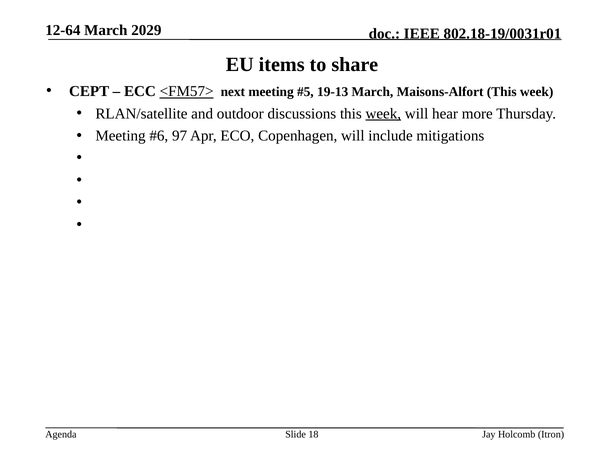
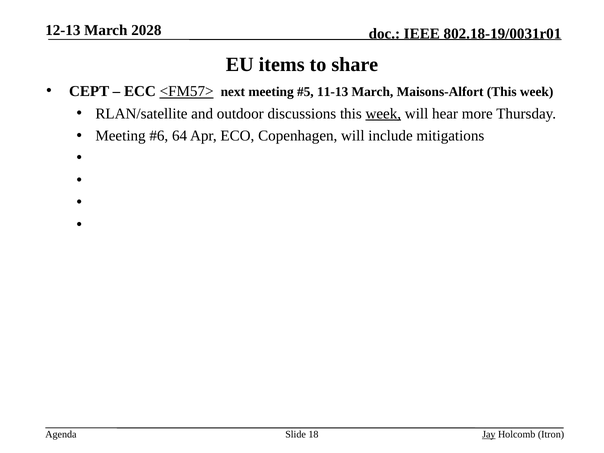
12-64: 12-64 -> 12-13
2029: 2029 -> 2028
19-13: 19-13 -> 11-13
97: 97 -> 64
Jay underline: none -> present
